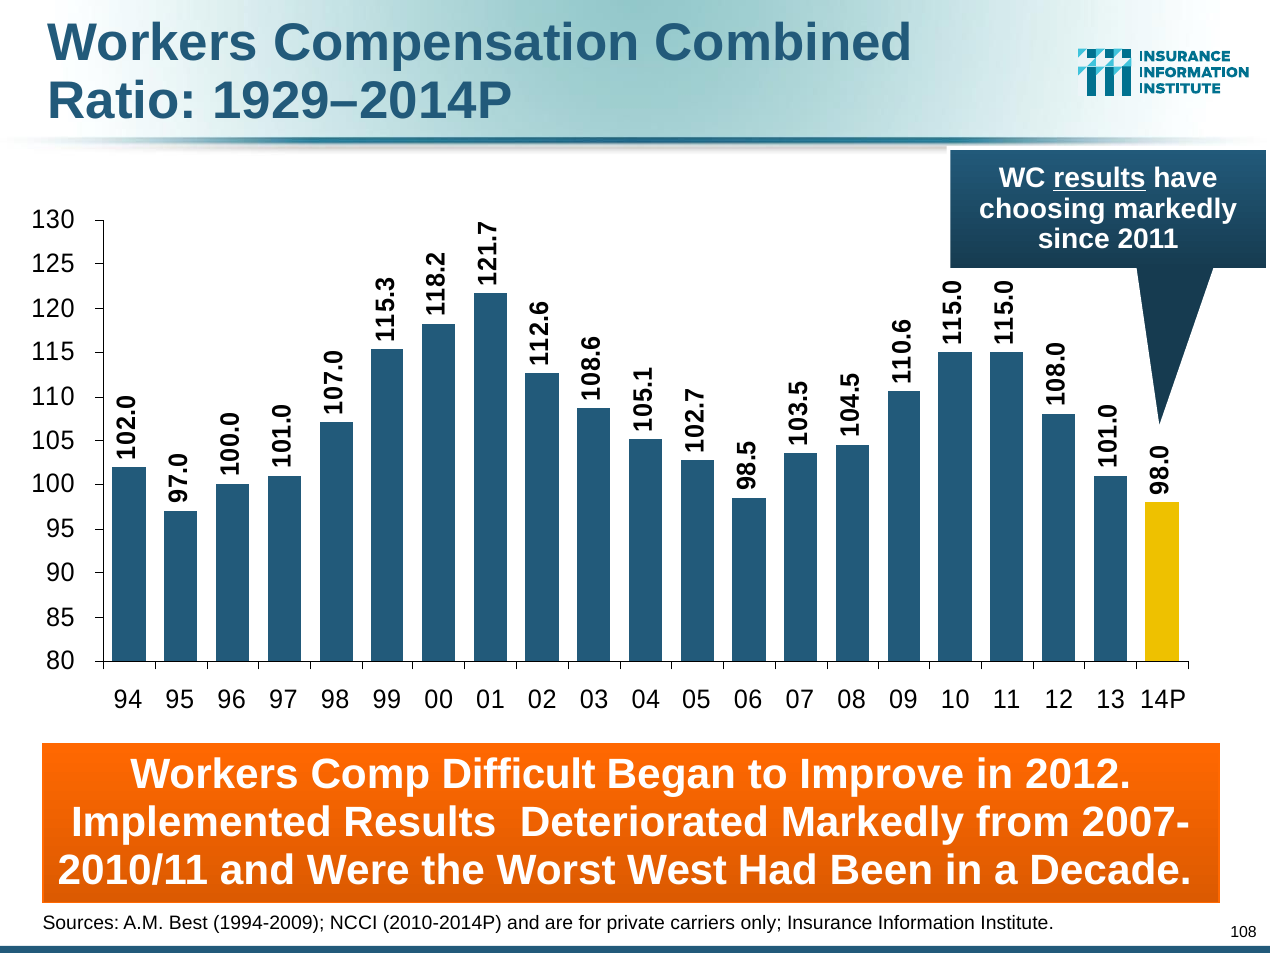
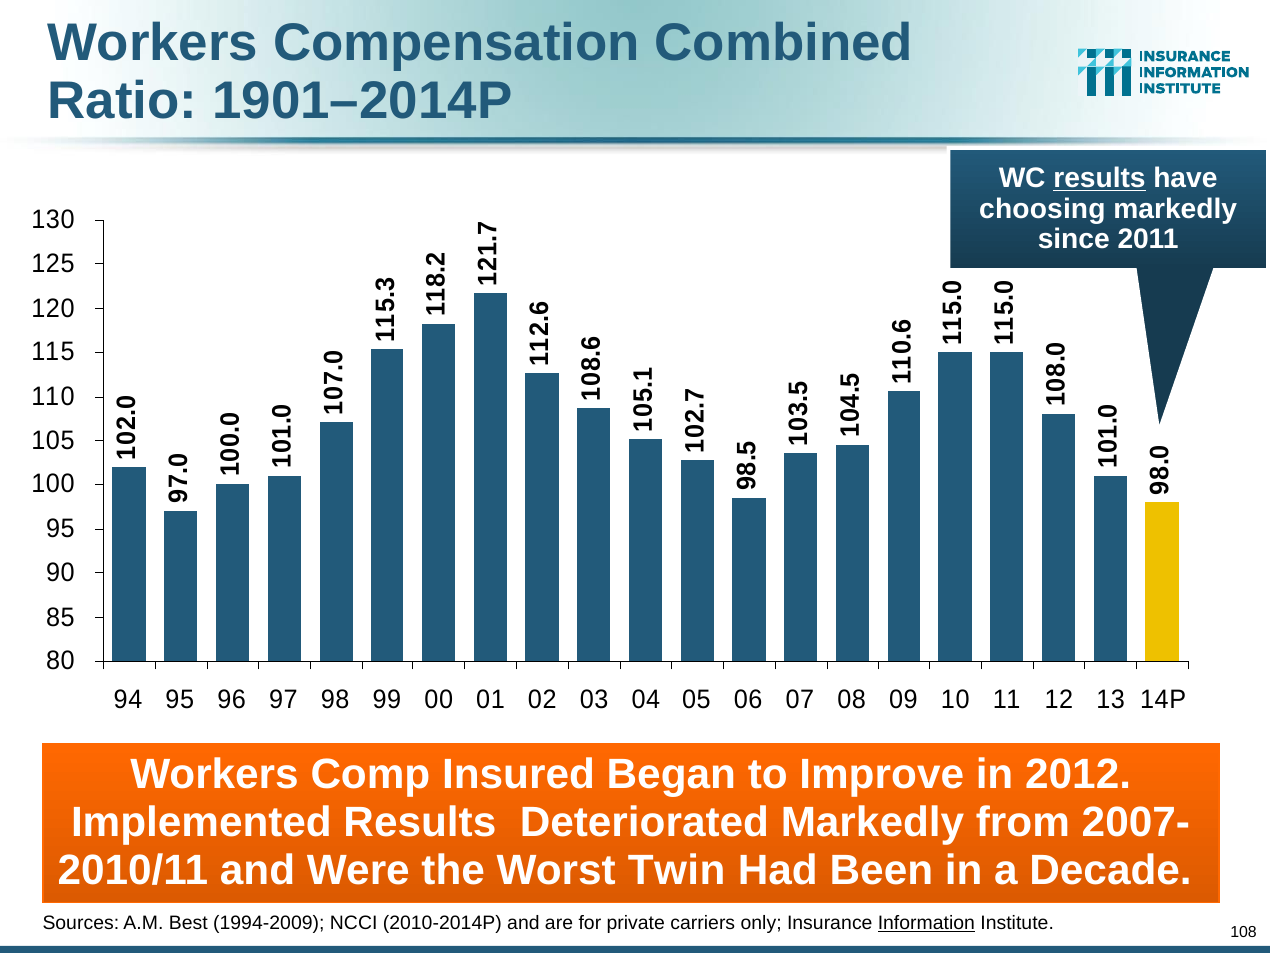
1929–2014P: 1929–2014P -> 1901–2014P
Difficult: Difficult -> Insured
West: West -> Twin
Information underline: none -> present
